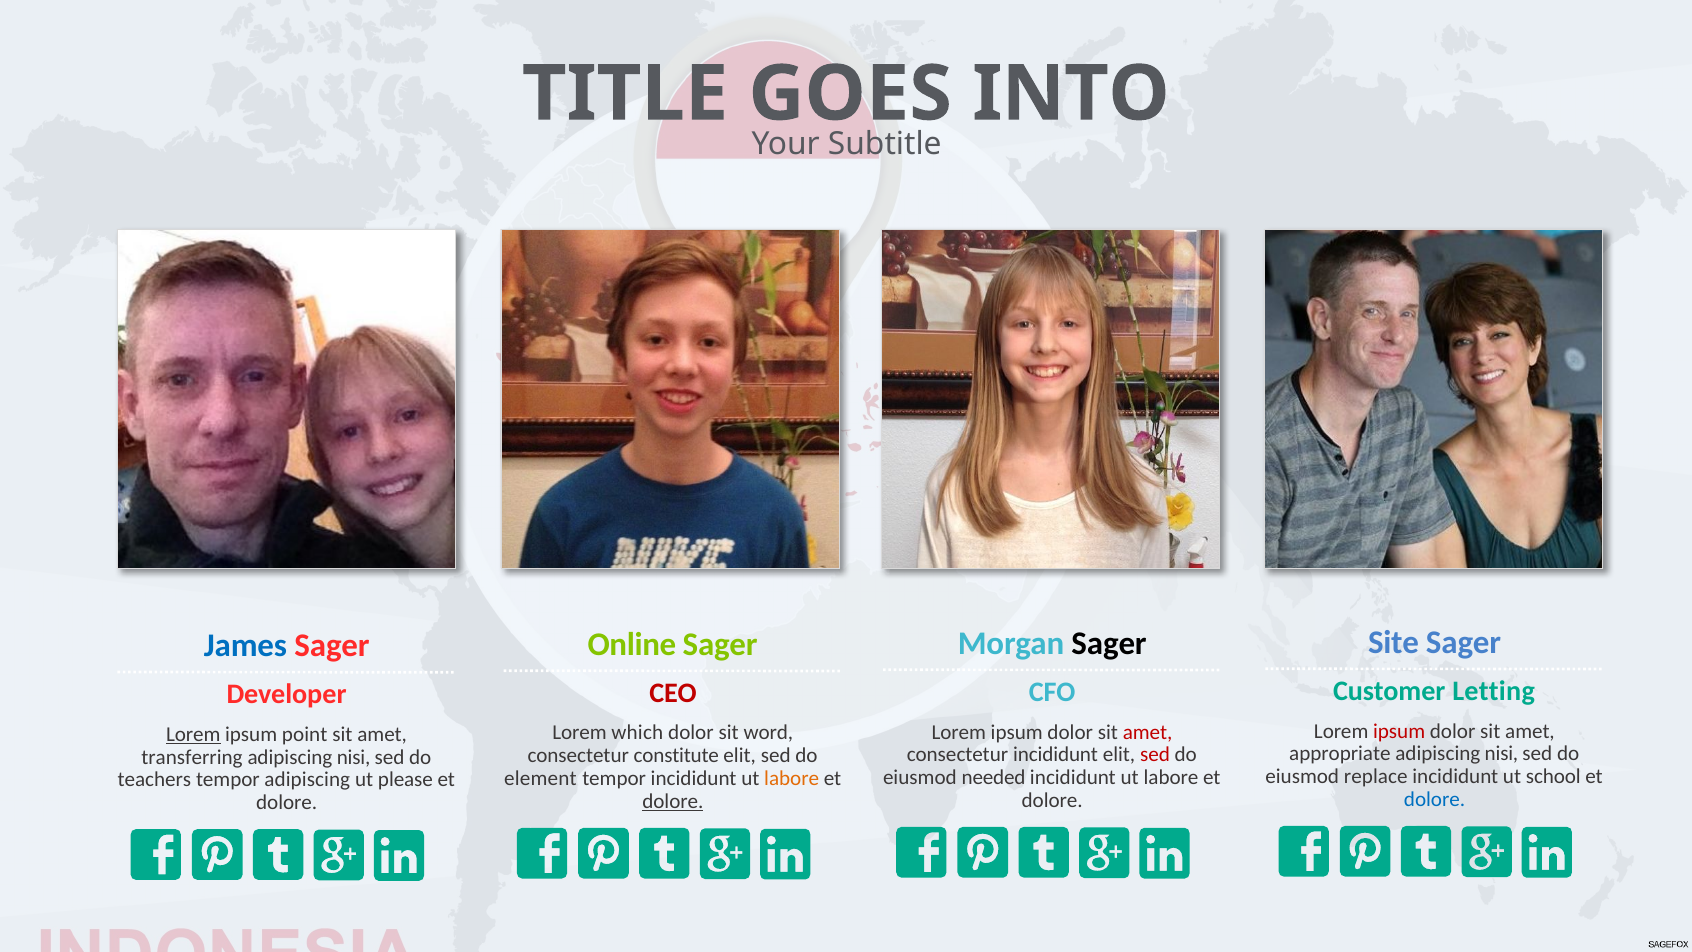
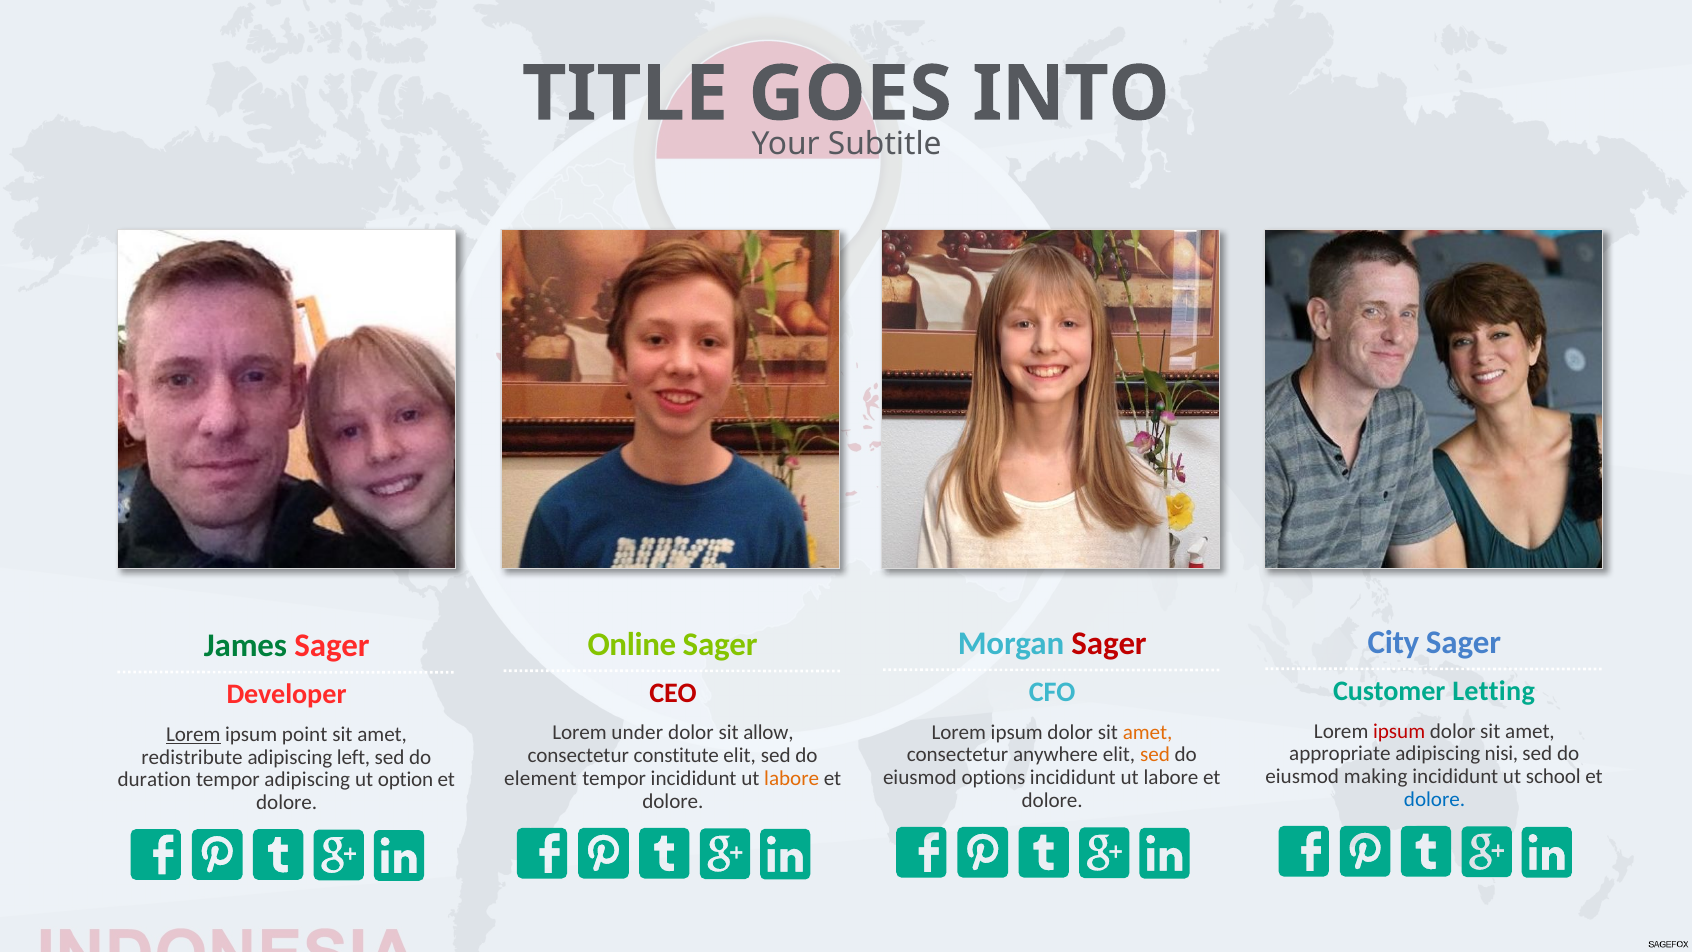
Site: Site -> City
Sager at (1109, 643) colour: black -> red
James colour: blue -> green
amet at (1148, 732) colour: red -> orange
which: which -> under
word: word -> allow
consectetur incididunt: incididunt -> anywhere
sed at (1155, 755) colour: red -> orange
transferring: transferring -> redistribute
nisi at (354, 757): nisi -> left
replace: replace -> making
needed: needed -> options
teachers: teachers -> duration
please: please -> option
dolore at (673, 801) underline: present -> none
